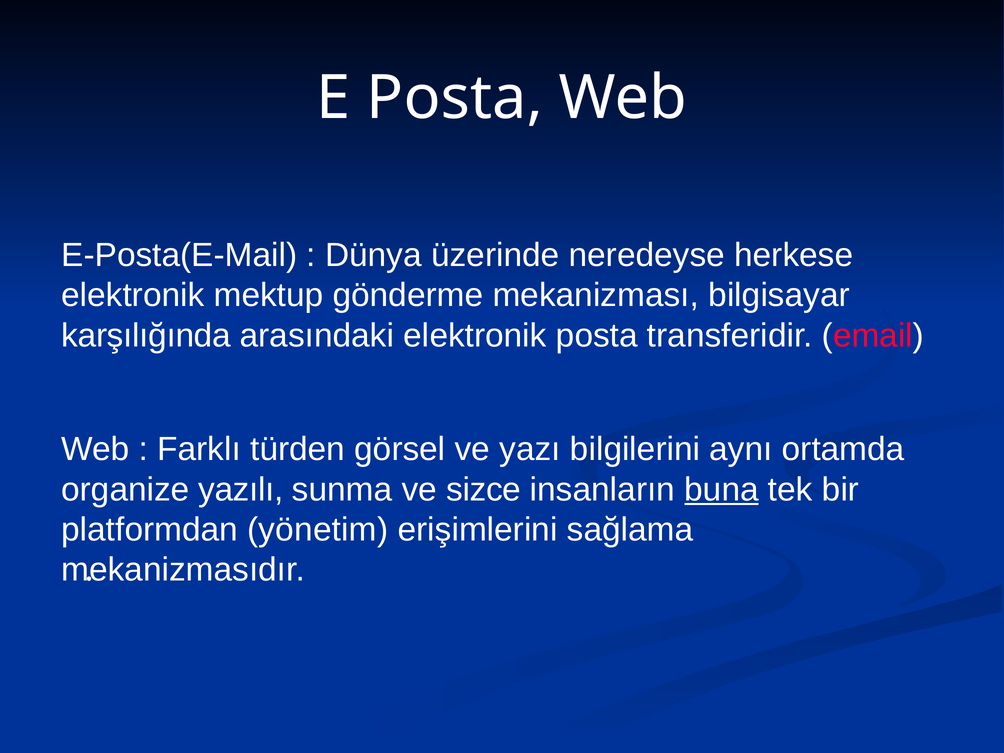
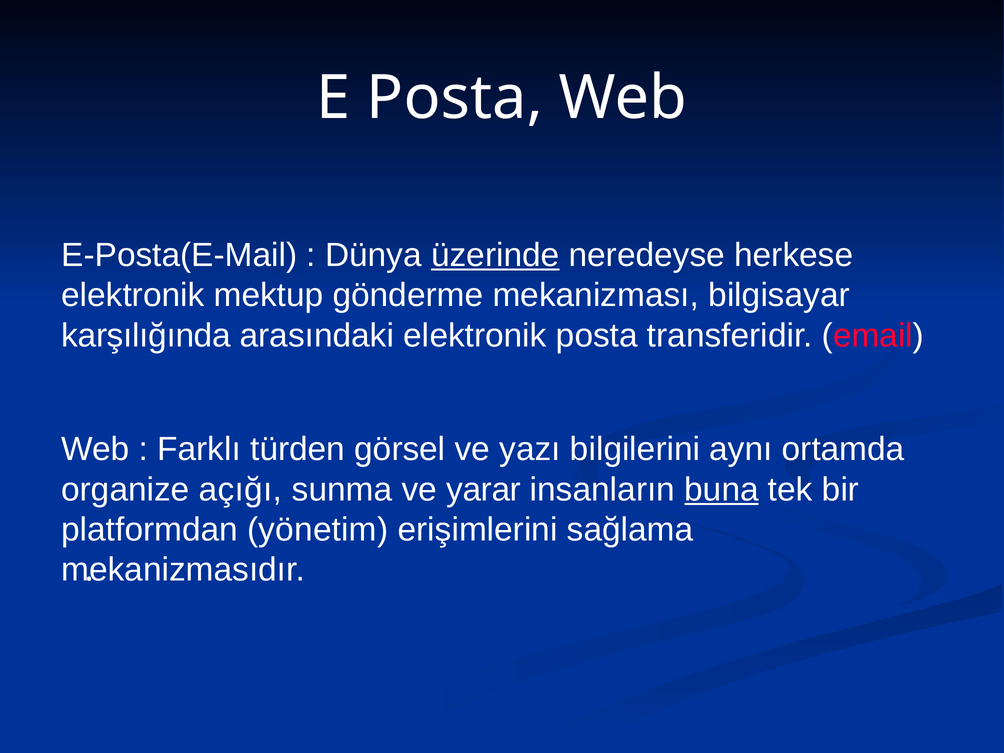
üzerinde underline: none -> present
yazılı: yazılı -> açığı
sizce: sizce -> yarar
